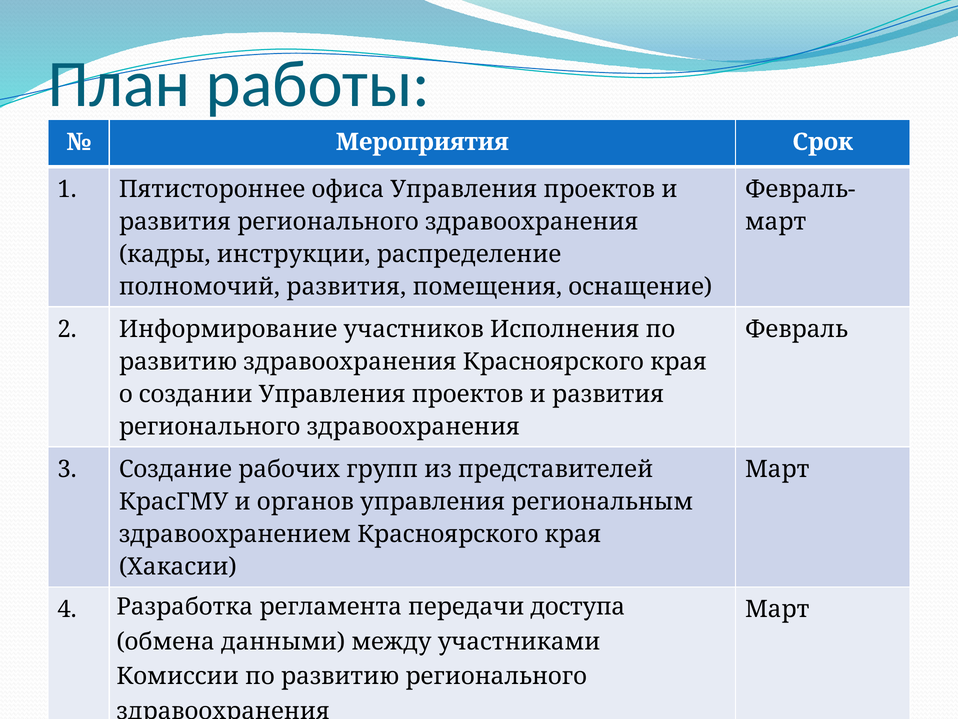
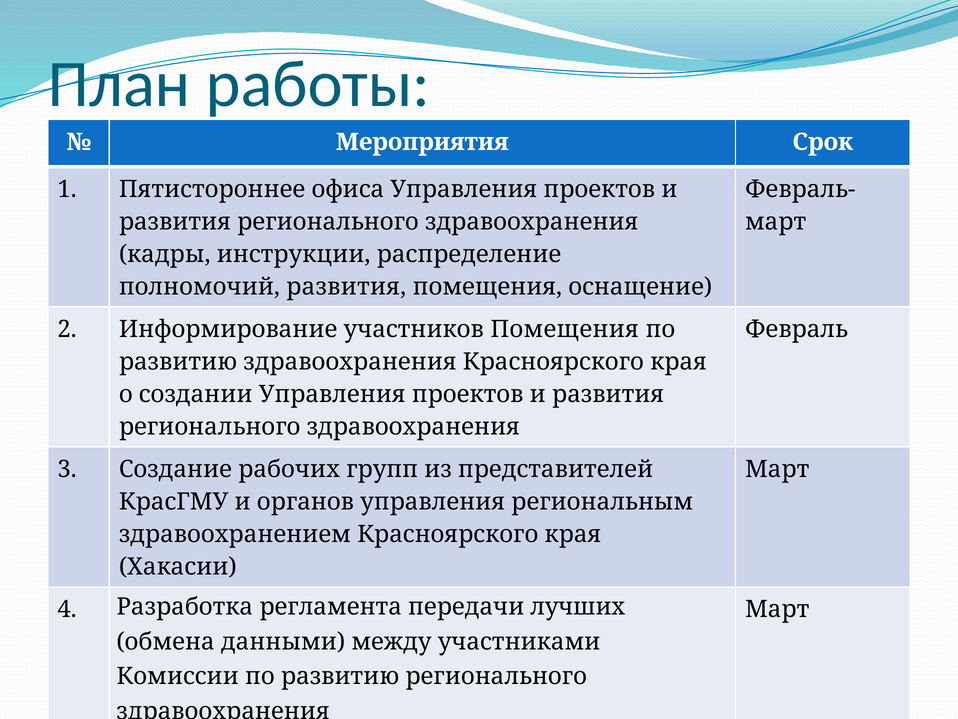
участников Исполнения: Исполнения -> Помещения
передачи доступа: доступа -> лучших
